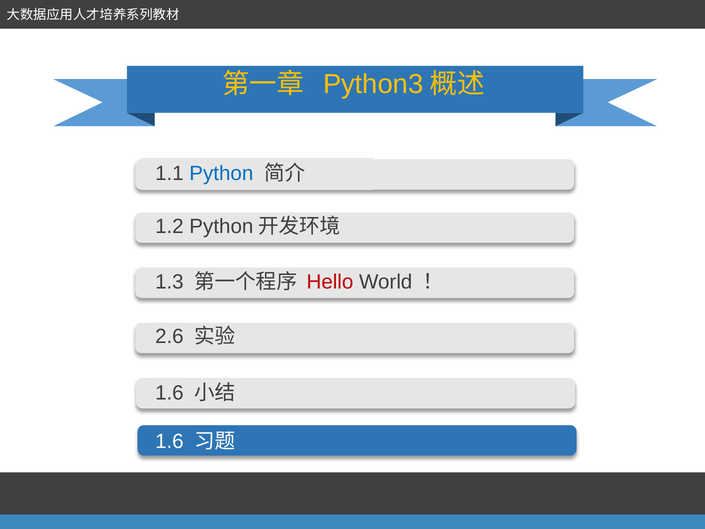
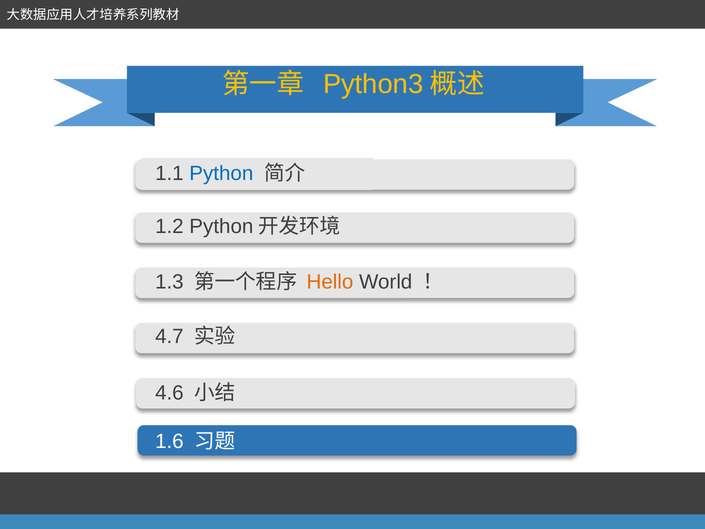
Hello colour: red -> orange
2.6: 2.6 -> 4.7
1.6 at (169, 393): 1.6 -> 4.6
